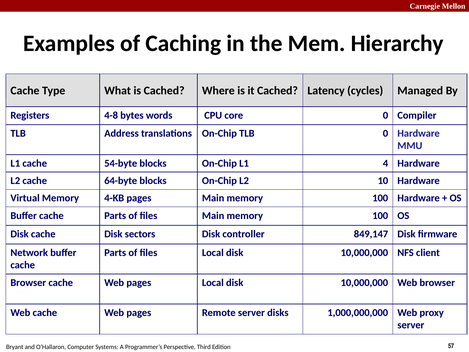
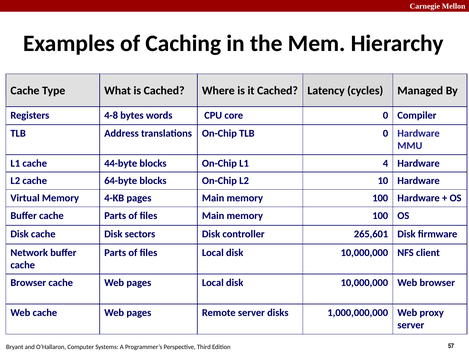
54-byte: 54-byte -> 44-byte
849,147: 849,147 -> 265,601
